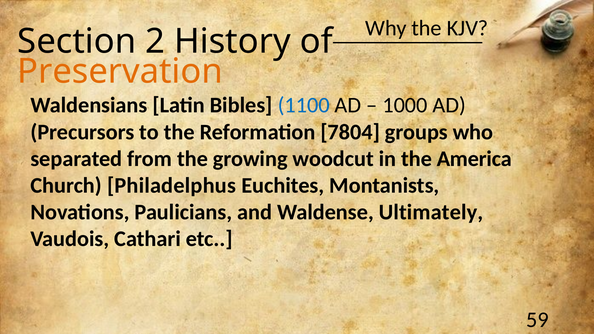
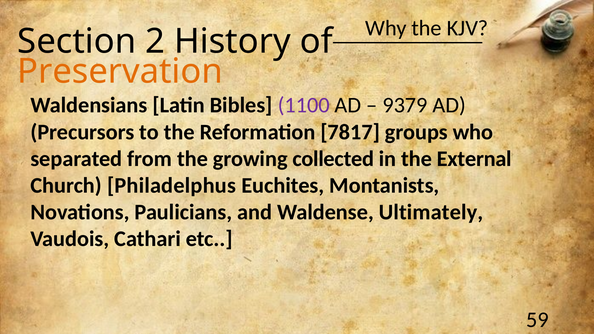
1100 colour: blue -> purple
1000: 1000 -> 9379
7804: 7804 -> 7817
woodcut: woodcut -> collected
America: America -> External
